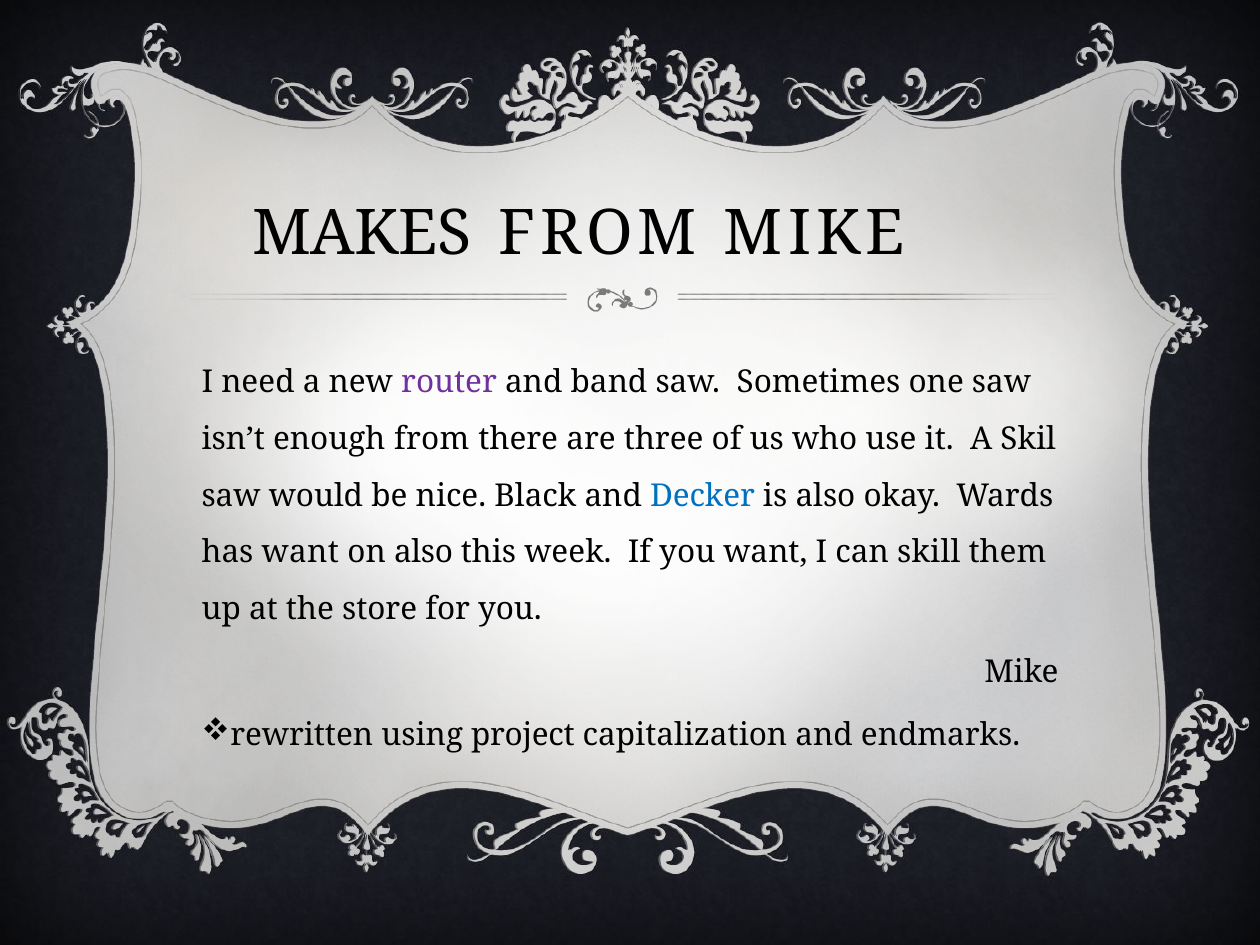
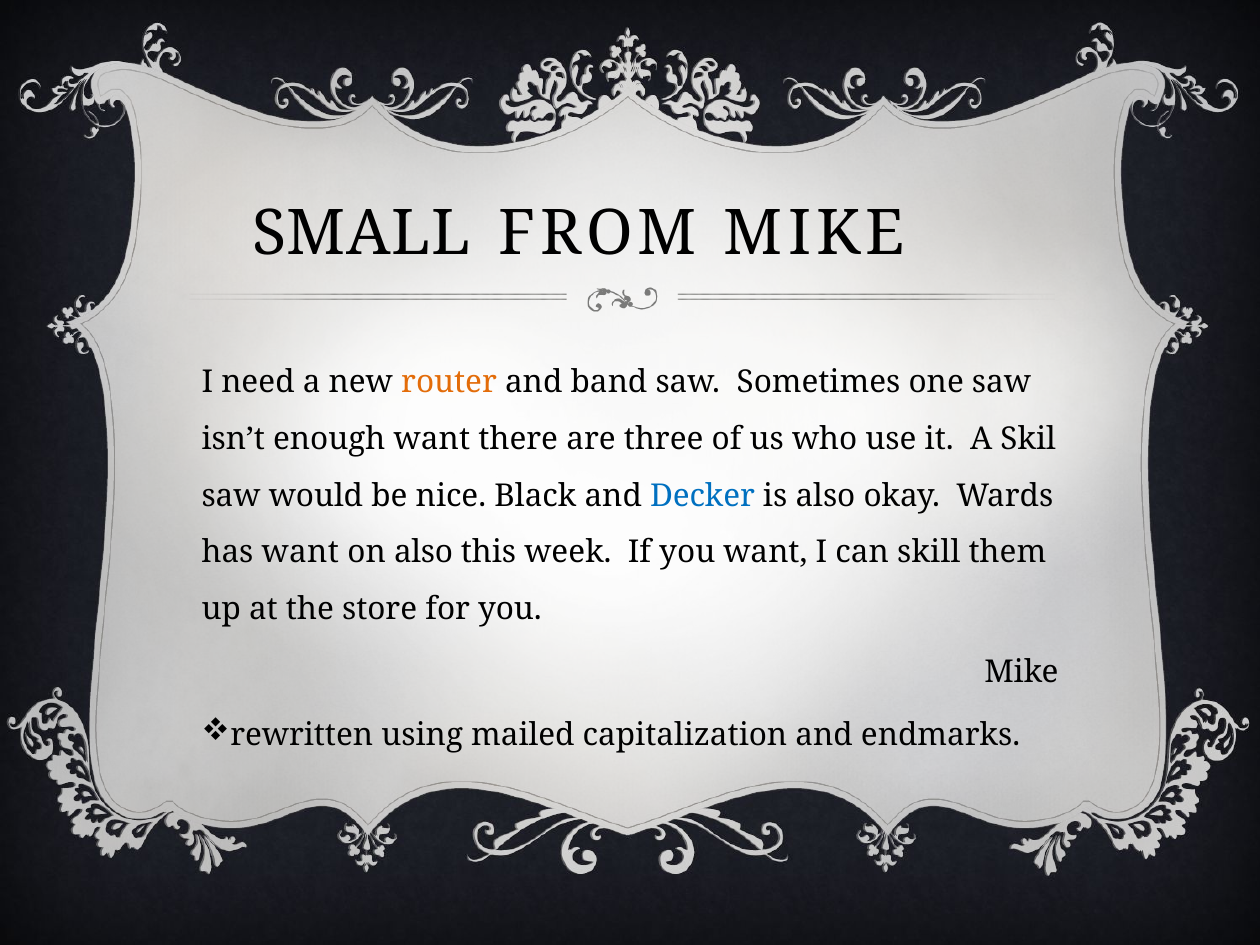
MAKES: MAKES -> SMALL
router colour: purple -> orange
enough from: from -> want
project: project -> mailed
